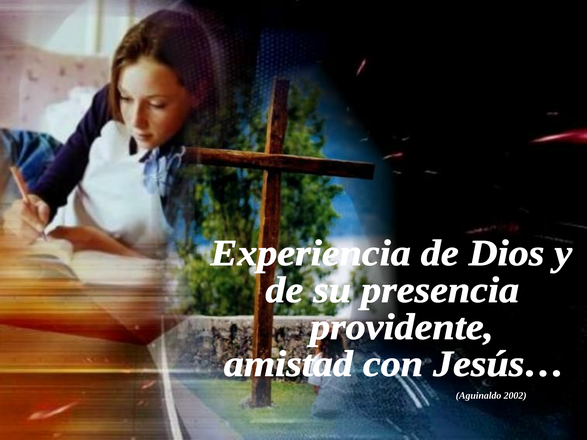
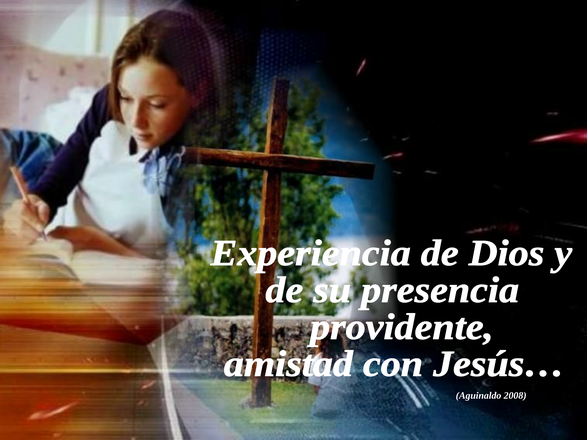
2002: 2002 -> 2008
